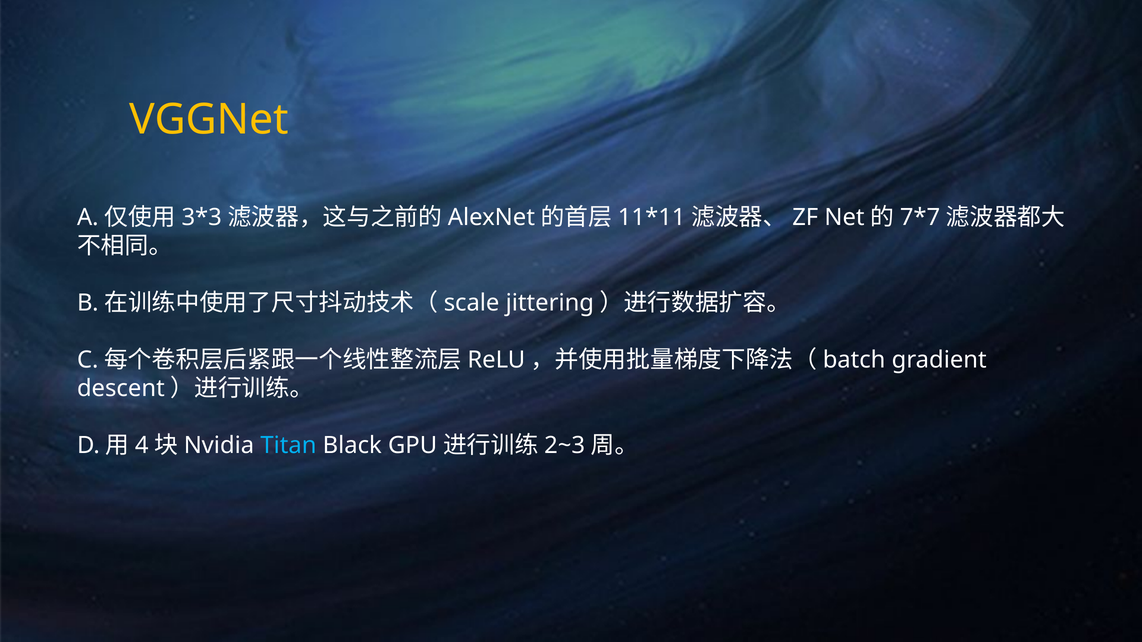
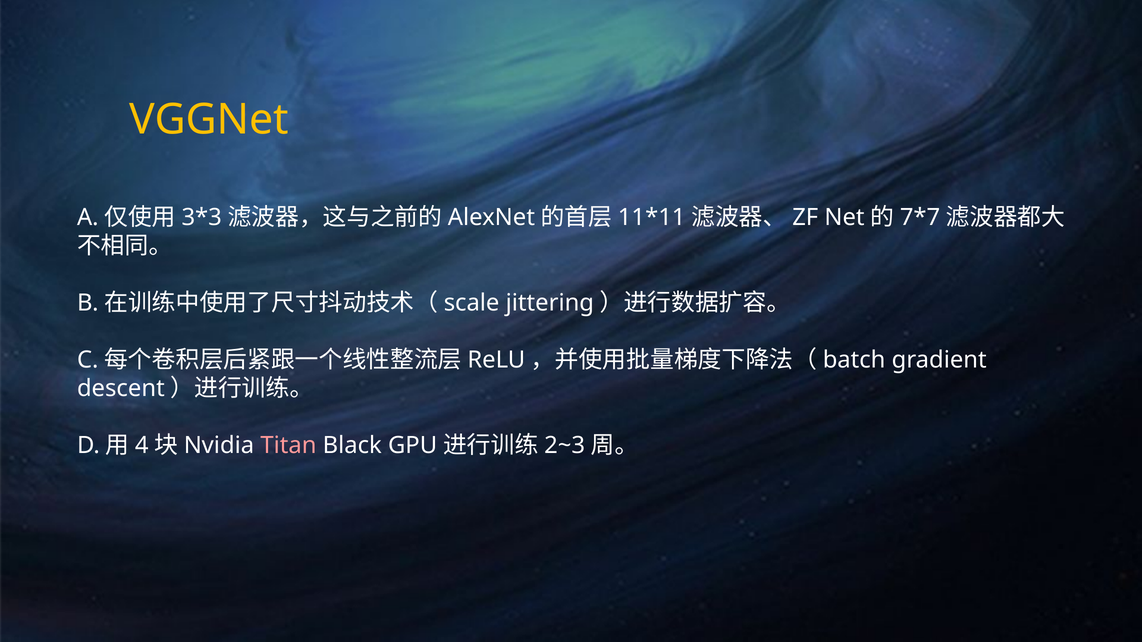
Titan colour: light blue -> pink
